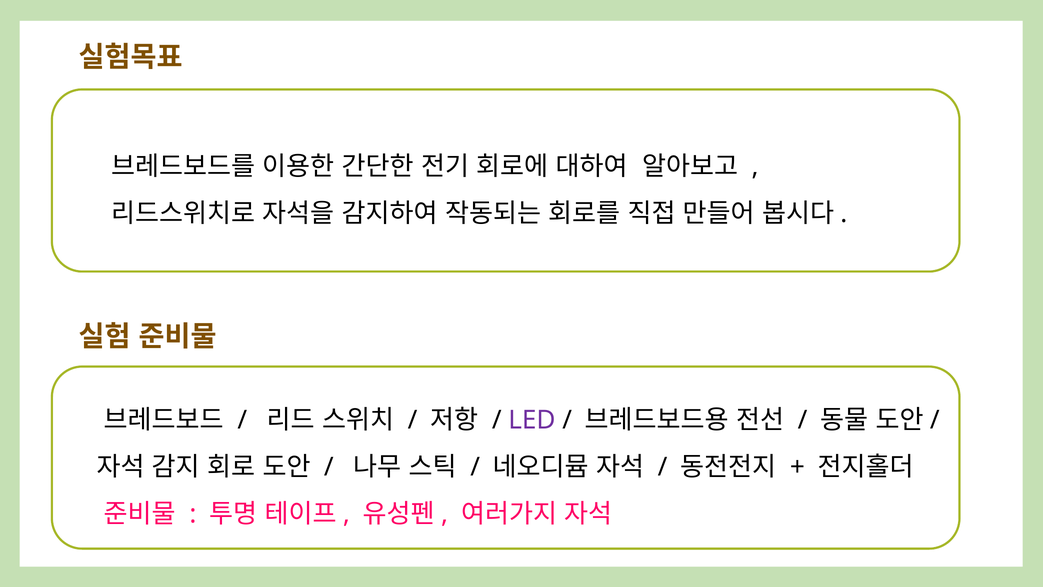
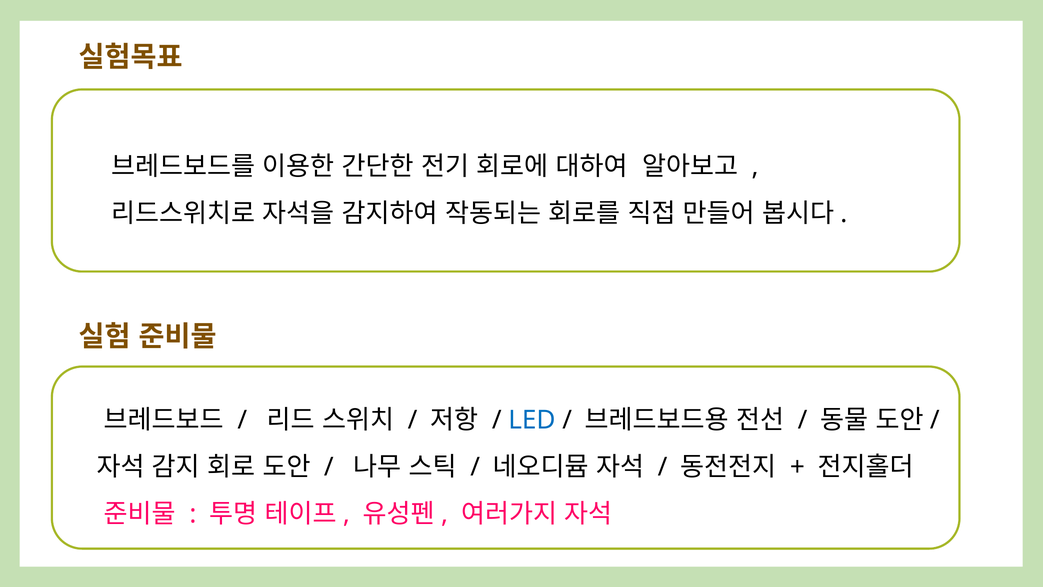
LED colour: purple -> blue
